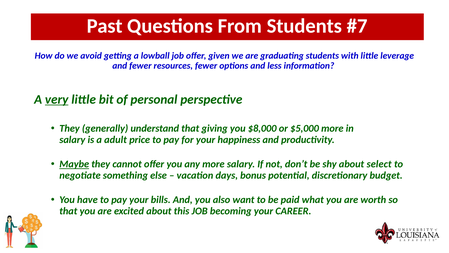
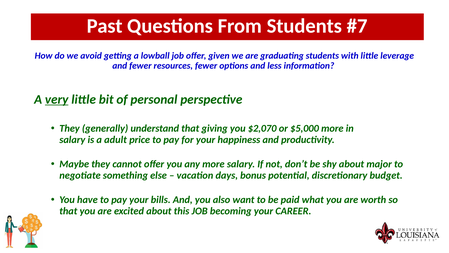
$8,000: $8,000 -> $2,070
Maybe underline: present -> none
select: select -> major
